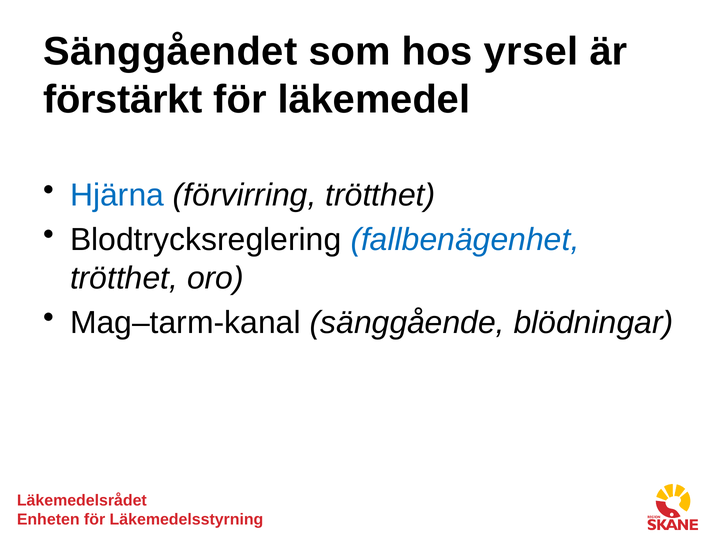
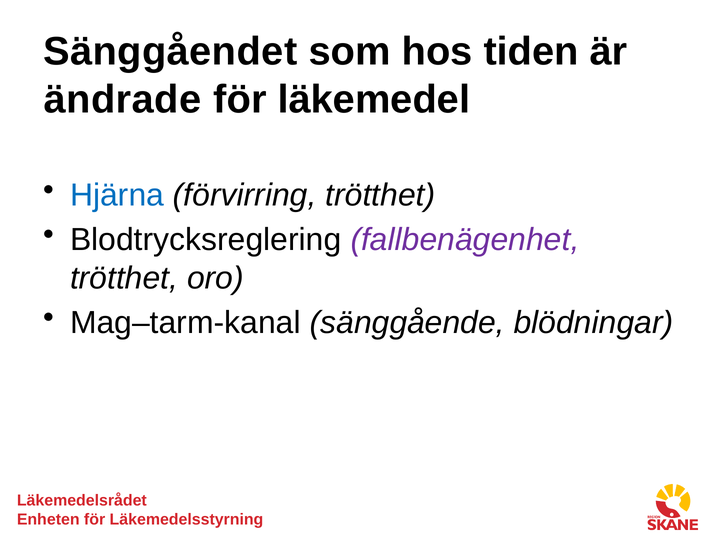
yrsel: yrsel -> tiden
förstärkt: förstärkt -> ändrade
fallbenägenhet colour: blue -> purple
